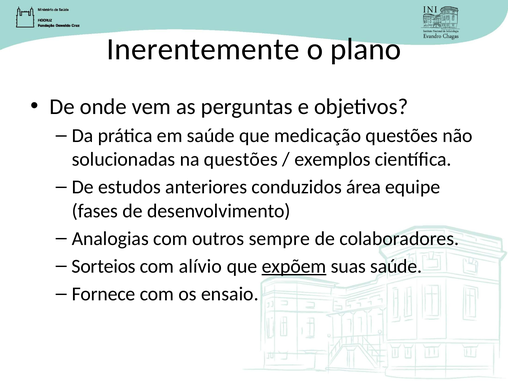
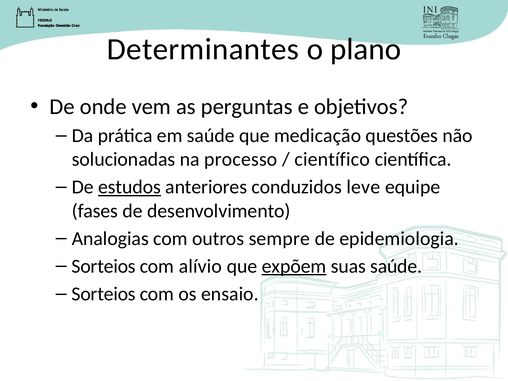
Inerentemente: Inerentemente -> Determinantes
na questões: questões -> processo
exemplos: exemplos -> científico
estudos underline: none -> present
área: área -> leve
colaboradores: colaboradores -> epidemiologia
Fornece at (104, 294): Fornece -> Sorteios
